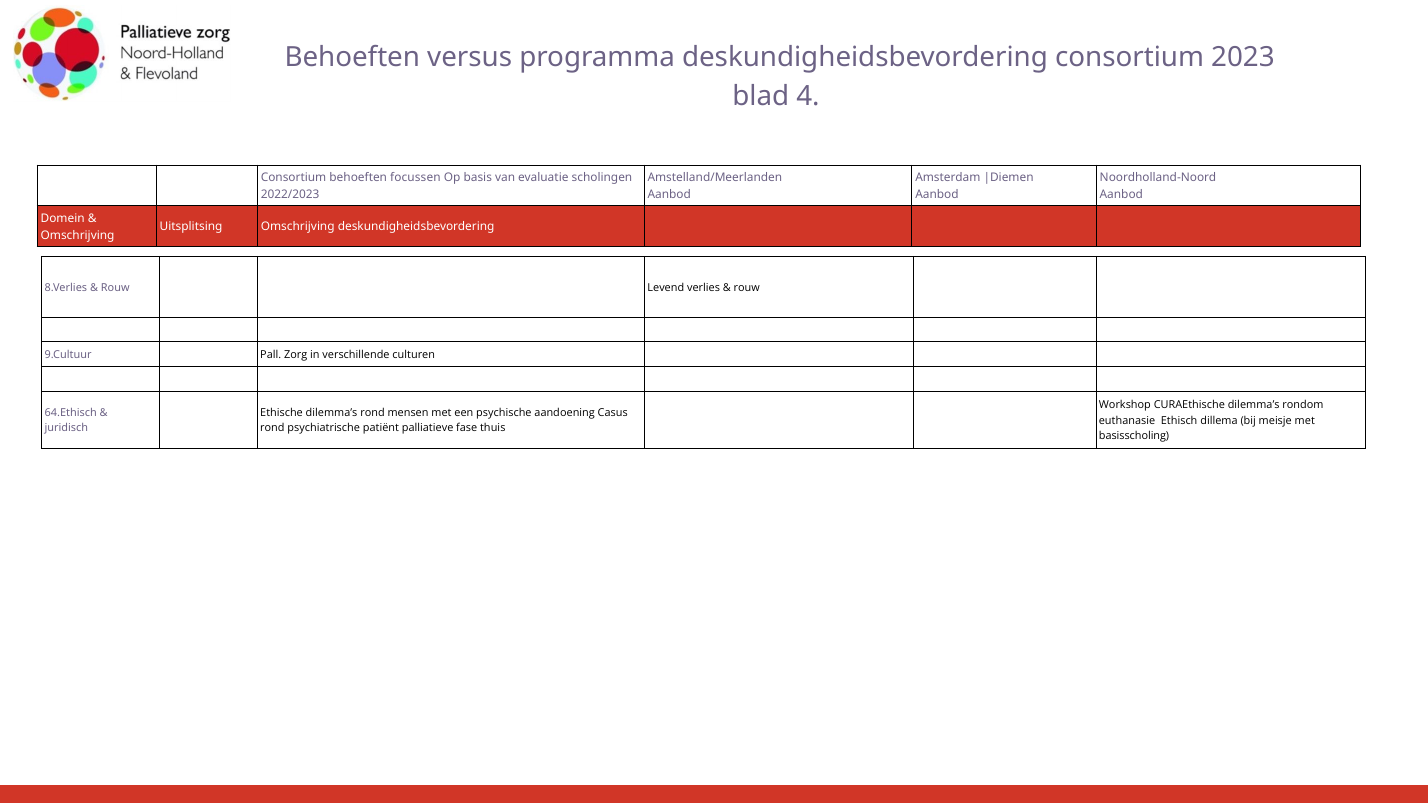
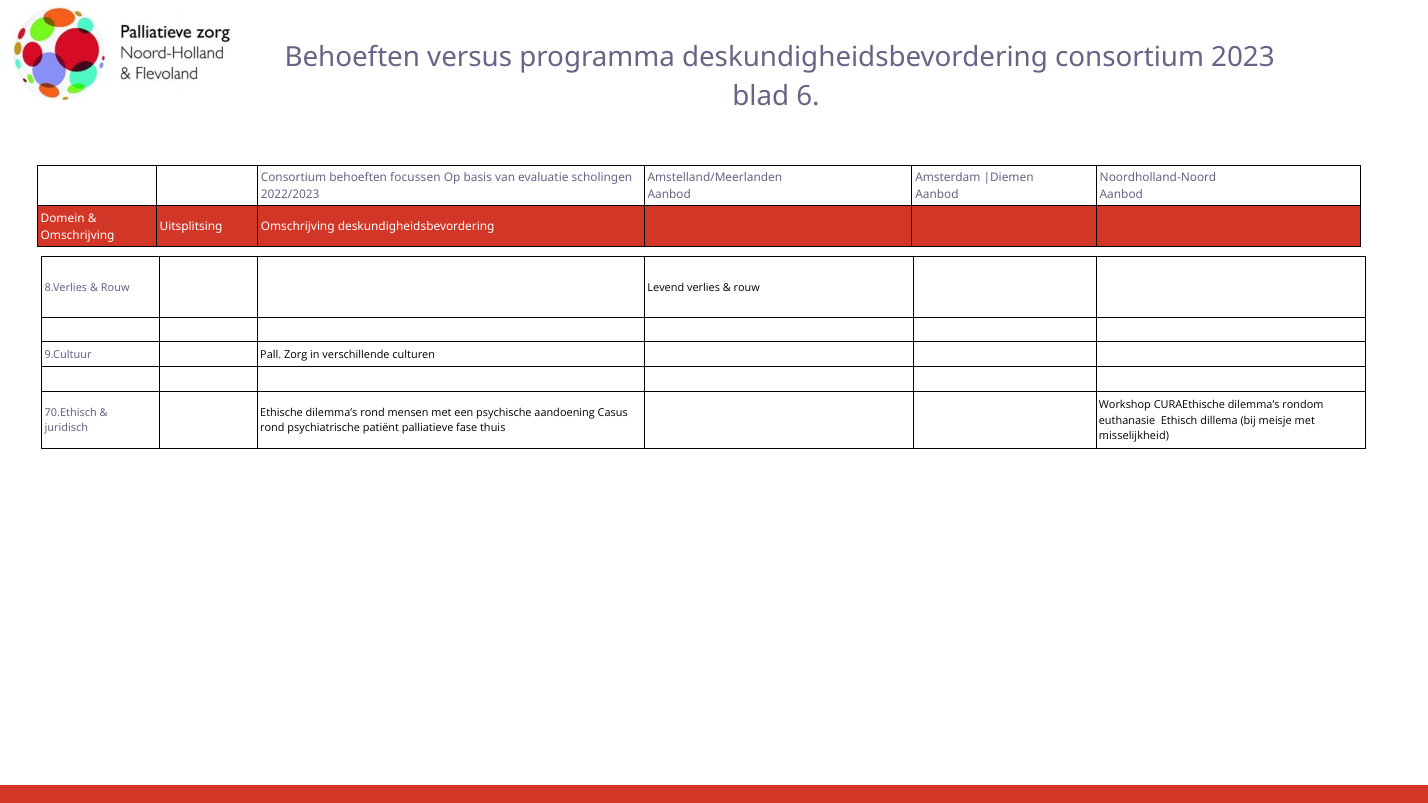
4: 4 -> 6
64.Ethisch: 64.Ethisch -> 70.Ethisch
basisscholing: basisscholing -> misselijkheid
